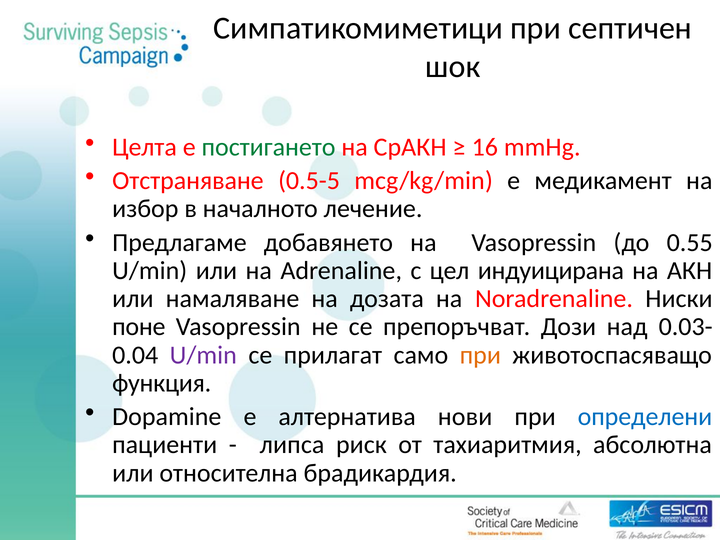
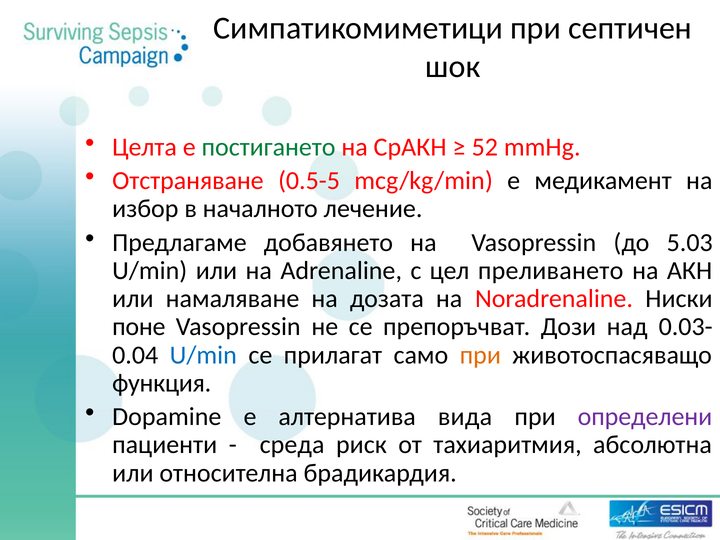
16: 16 -> 52
0.55: 0.55 -> 5.03
индуицирана: индуицирана -> преливането
U/min at (203, 355) colour: purple -> blue
нови: нови -> вида
определени colour: blue -> purple
липса: липса -> среда
